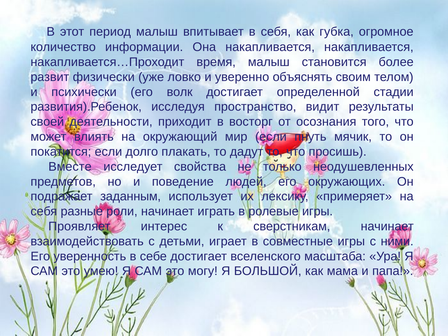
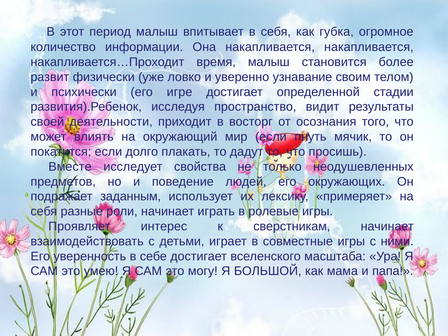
объяснять: объяснять -> узнавание
волк: волк -> игре
